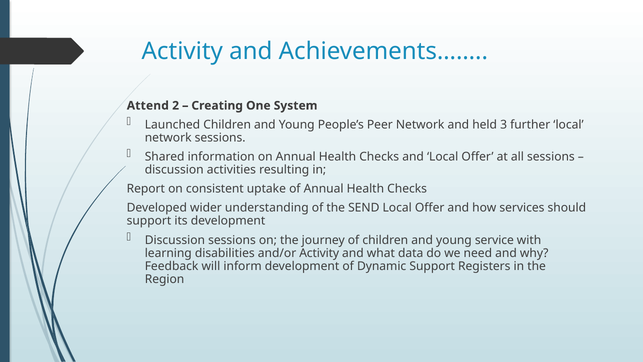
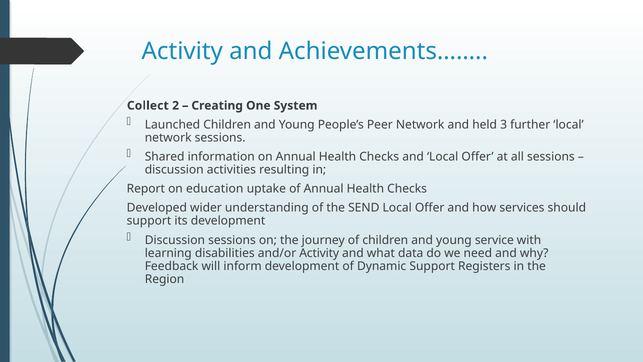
Attend: Attend -> Collect
consistent: consistent -> education
